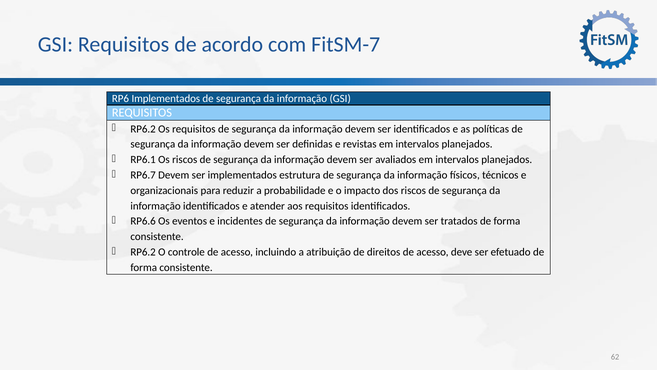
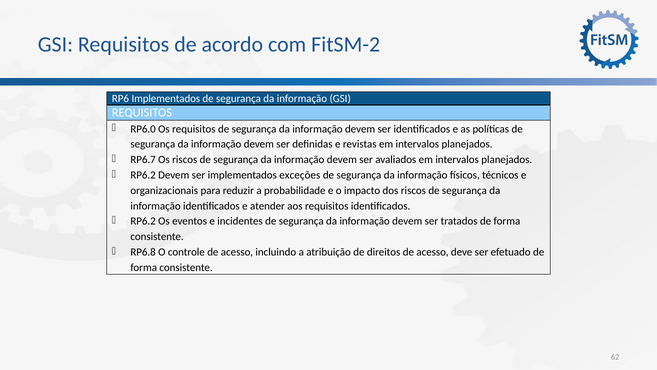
FitSM-7: FitSM-7 -> FitSM-2
RP6.2 at (143, 129): RP6.2 -> RP6.0
RP6.1: RP6.1 -> RP6.7
RP6.7 at (143, 175): RP6.7 -> RP6.2
estrutura: estrutura -> exceções
RP6.6 at (143, 221): RP6.6 -> RP6.2
RP6.2 at (143, 252): RP6.2 -> RP6.8
